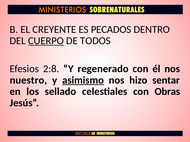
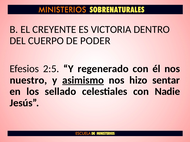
PECADOS: PECADOS -> VICTORIA
CUERPO underline: present -> none
TODOS: TODOS -> PODER
2:8: 2:8 -> 2:5
Obras: Obras -> Nadie
